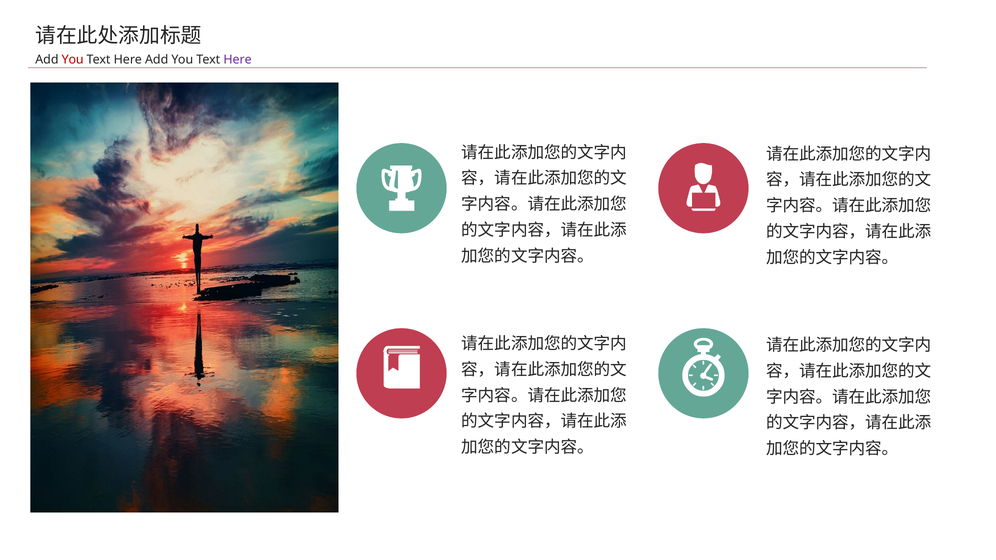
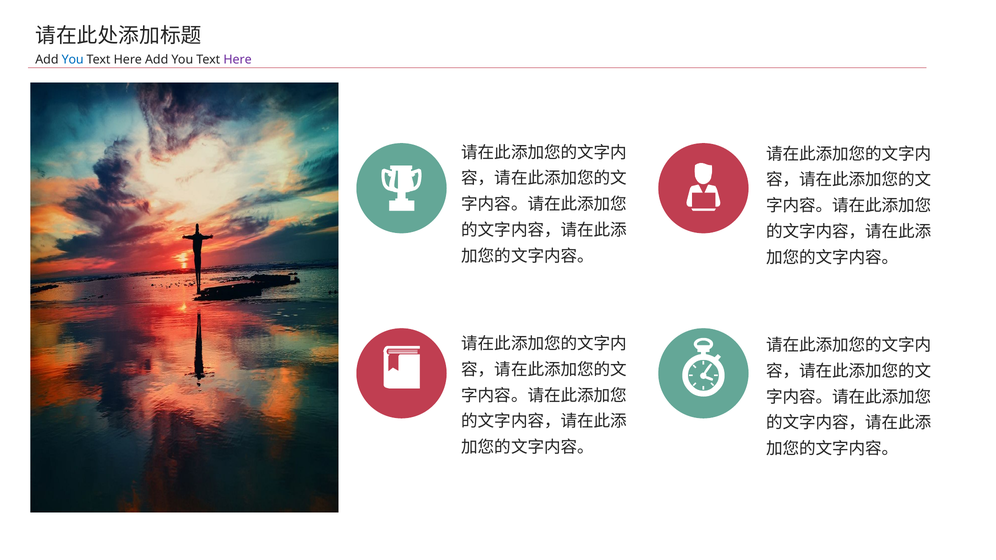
You at (73, 60) colour: red -> blue
